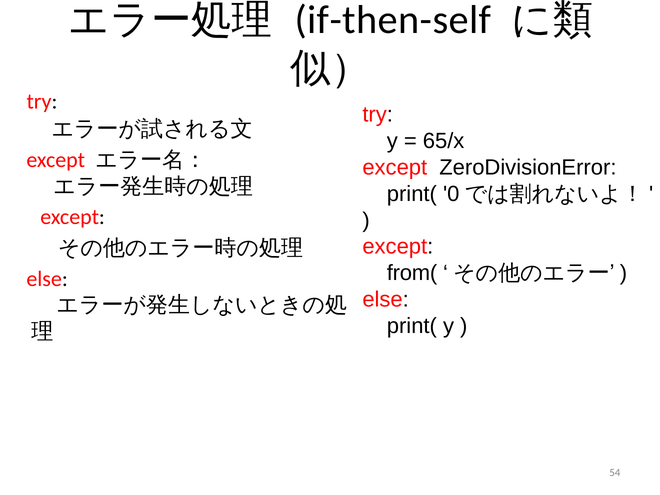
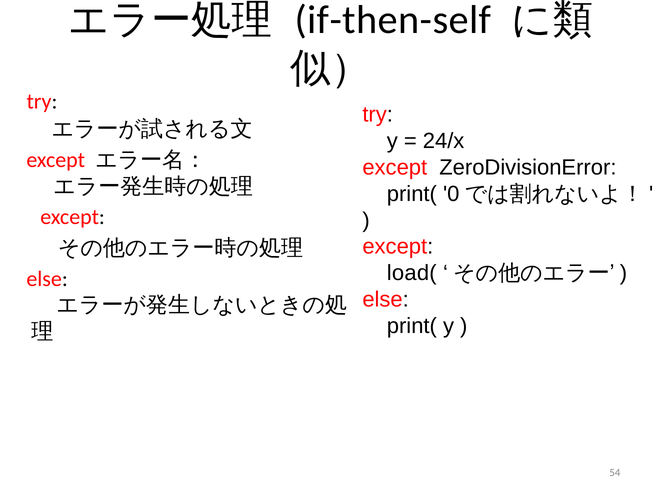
65/x: 65/x -> 24/x
from(: from( -> load(
